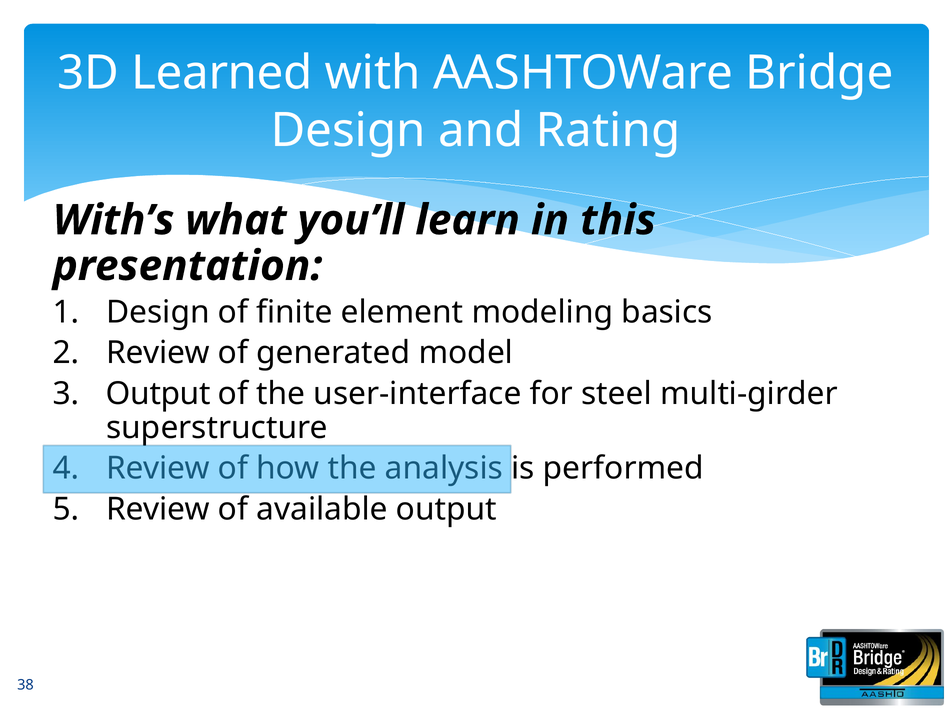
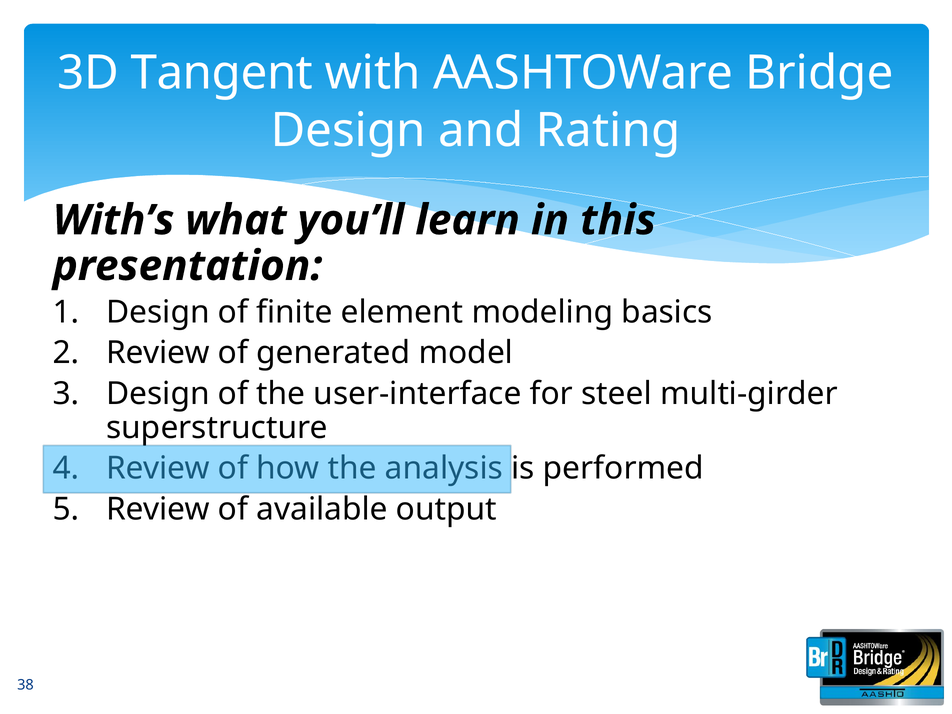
Learned: Learned -> Tangent
Output at (158, 394): Output -> Design
